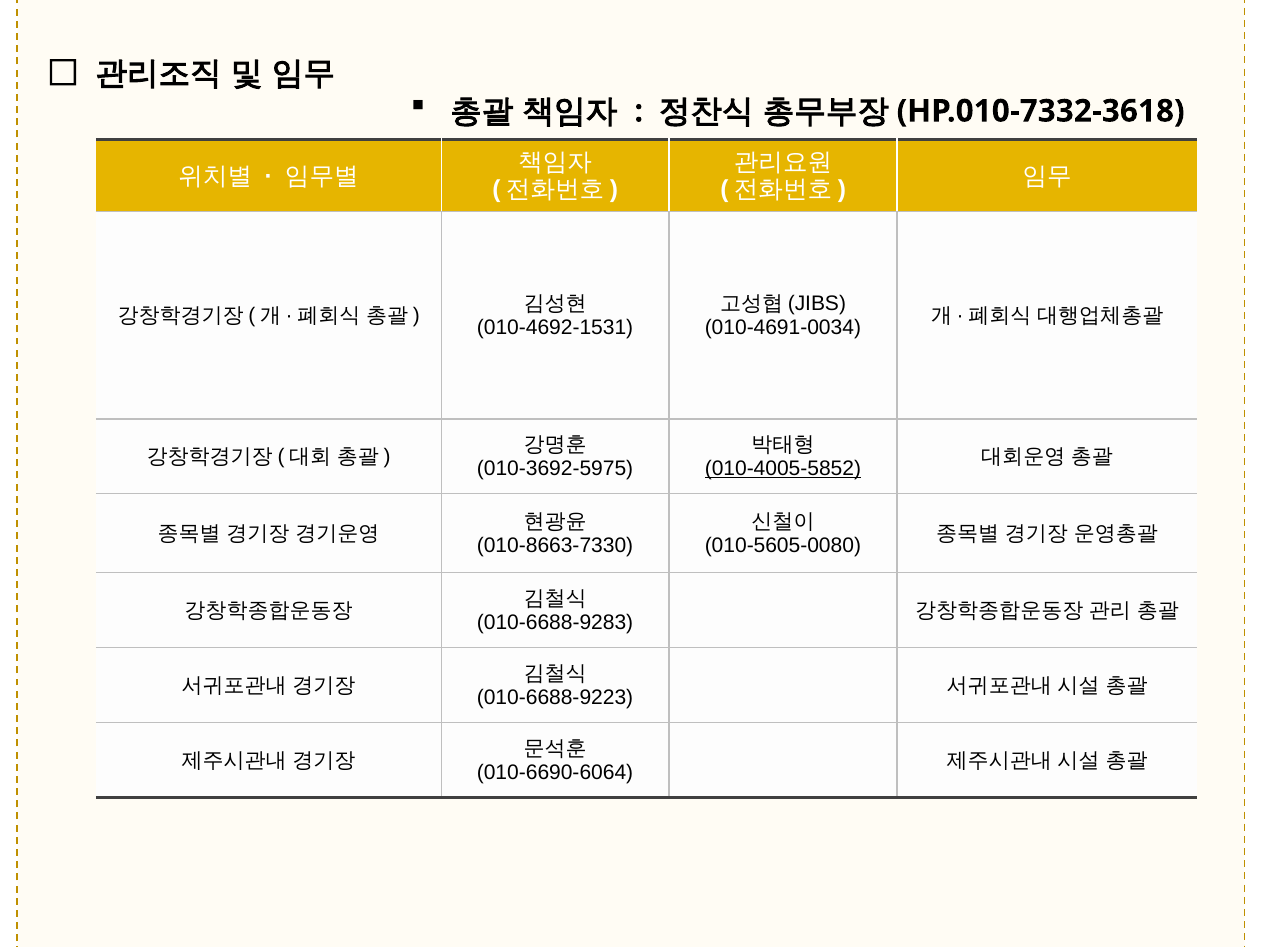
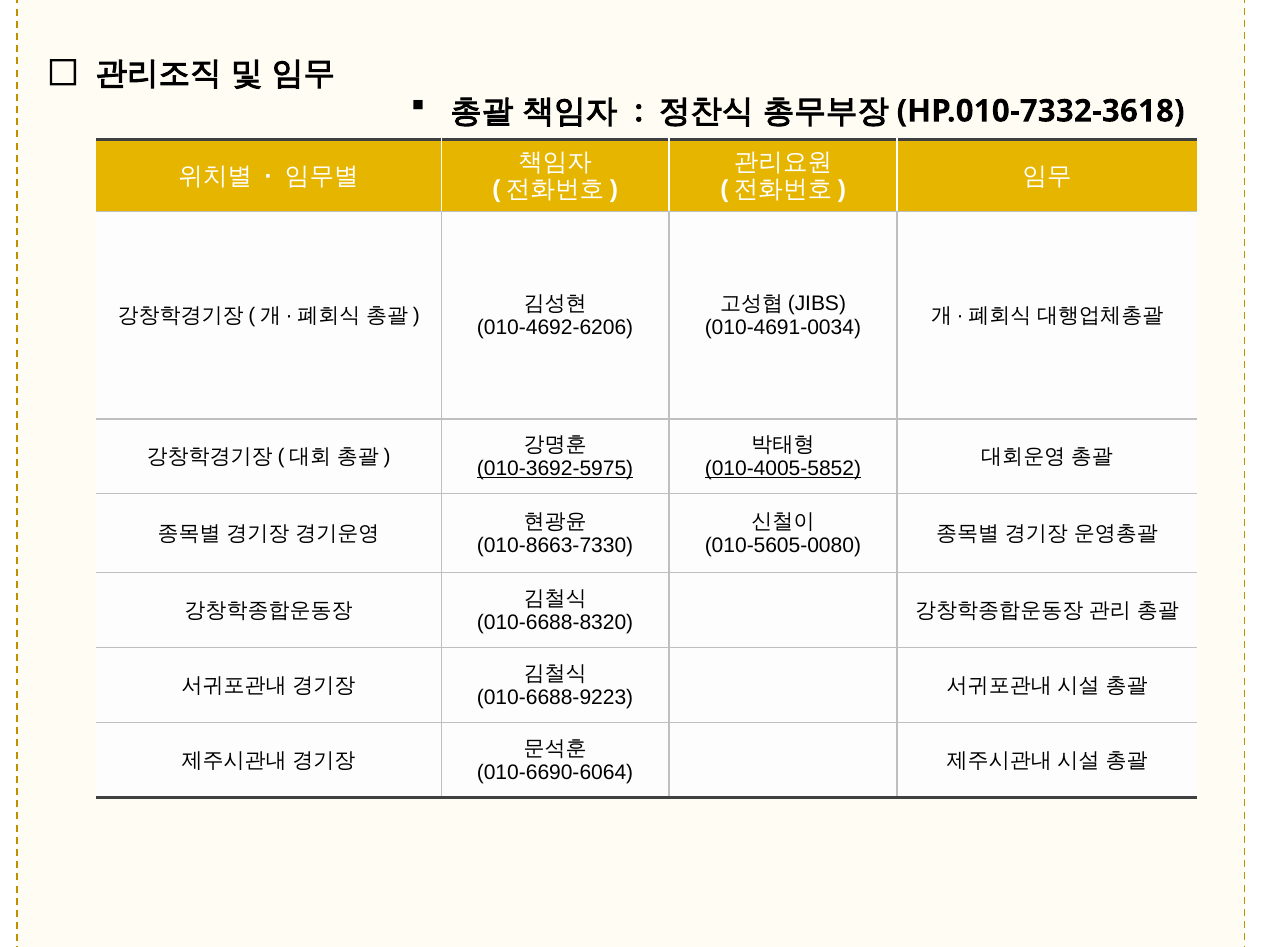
010-4692-1531: 010-4692-1531 -> 010-4692-6206
010-3692-5975 underline: none -> present
010-6688-9283: 010-6688-9283 -> 010-6688-8320
